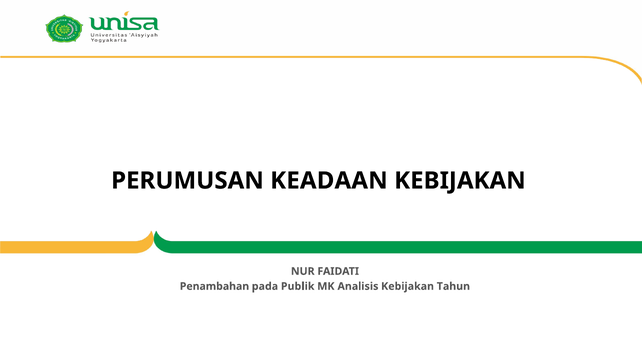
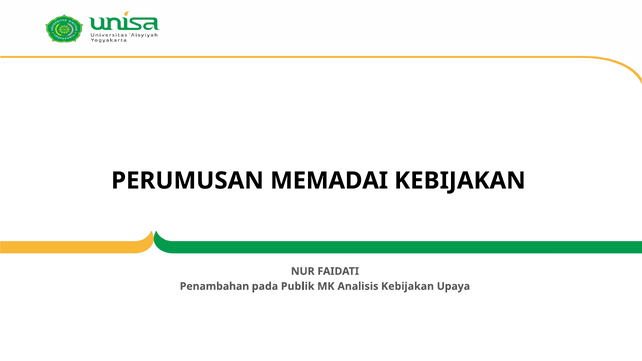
KEADAAN: KEADAAN -> MEMADAI
Tahun: Tahun -> Upaya
